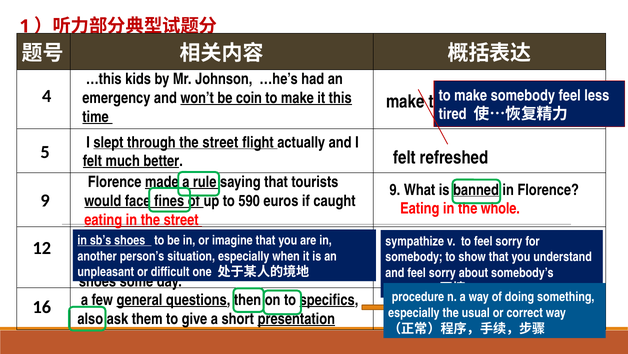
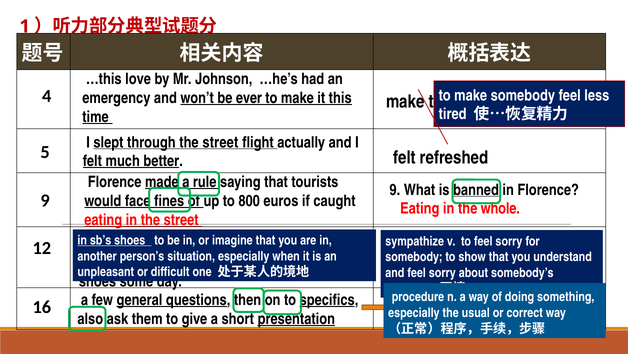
kids: kids -> love
coin: coin -> ever
590: 590 -> 800
